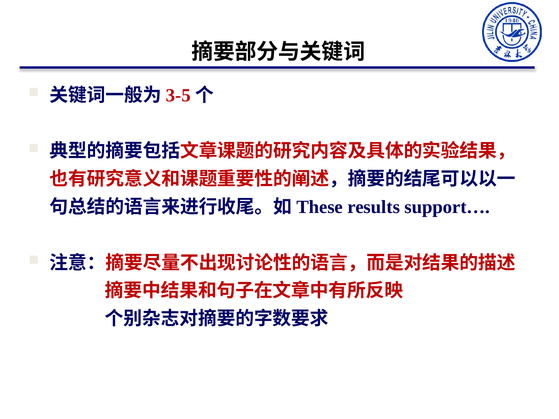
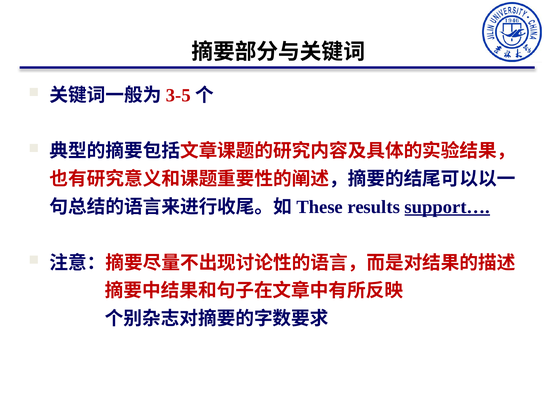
support… underline: none -> present
